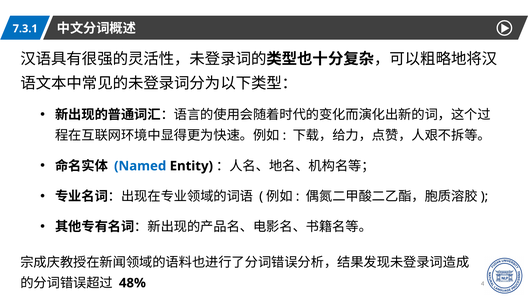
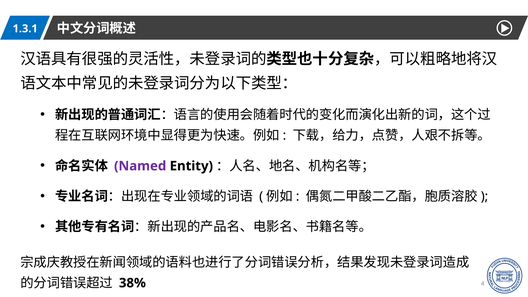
7.3.1: 7.3.1 -> 1.3.1
Named colour: blue -> purple
48%: 48% -> 38%
